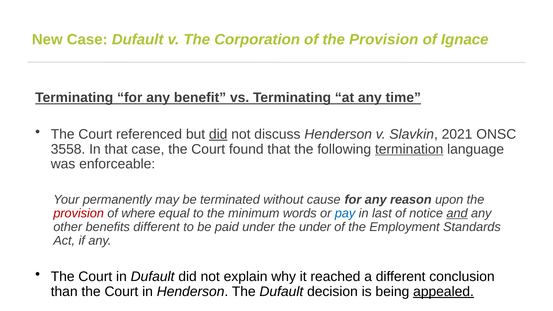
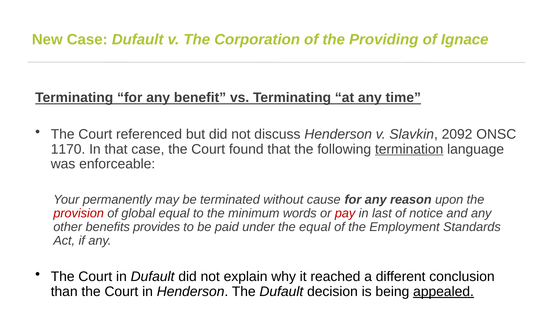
of the Provision: Provision -> Providing
did at (218, 134) underline: present -> none
2021: 2021 -> 2092
3558: 3558 -> 1170
where: where -> global
pay colour: blue -> red
and underline: present -> none
benefits different: different -> provides
the under: under -> equal
